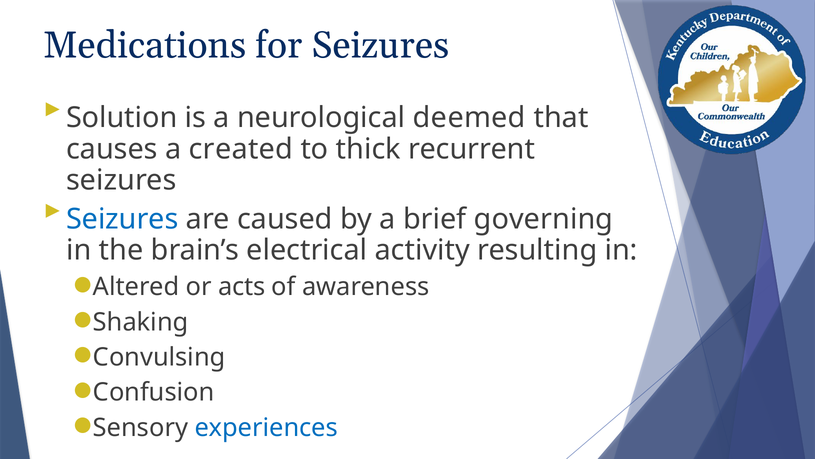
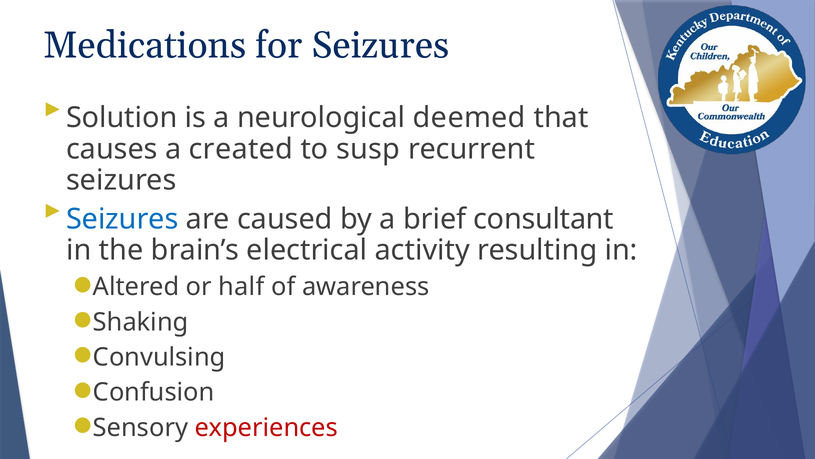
thick: thick -> susp
governing: governing -> consultant
acts: acts -> half
experiences colour: blue -> red
